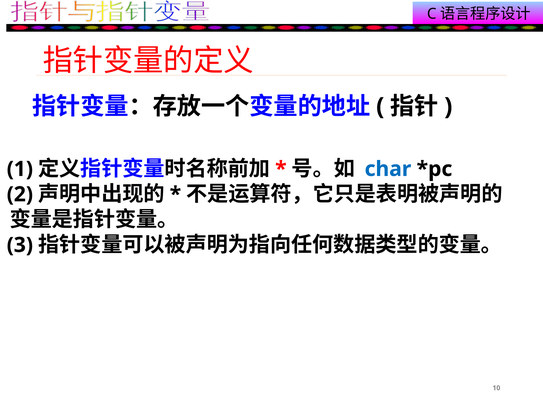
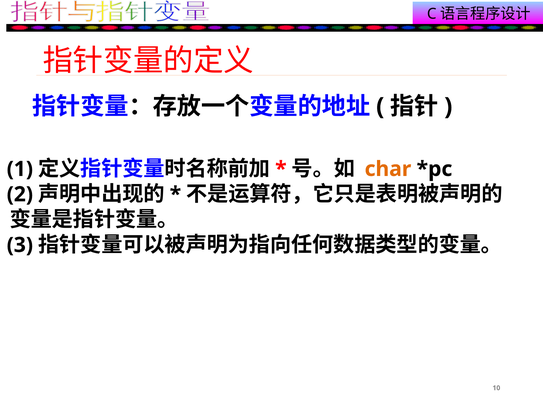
char colour: blue -> orange
